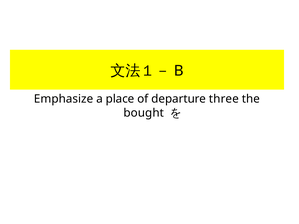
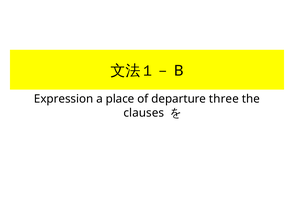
Emphasize: Emphasize -> Expression
bought: bought -> clauses
